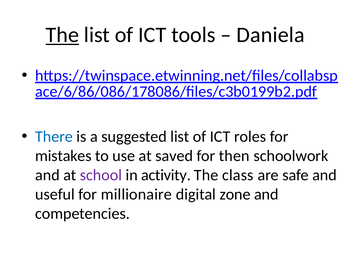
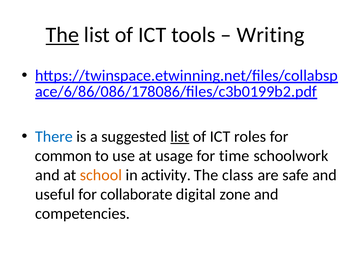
Daniela: Daniela -> Writing
list at (180, 137) underline: none -> present
mistakes: mistakes -> common
saved: saved -> usage
then: then -> time
school colour: purple -> orange
millionaire: millionaire -> collaborate
